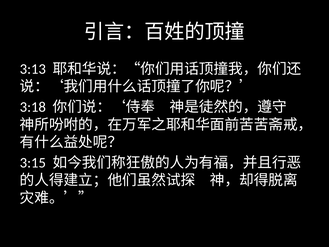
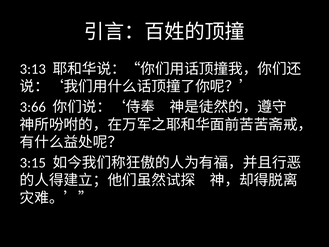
3:18: 3:18 -> 3:66
